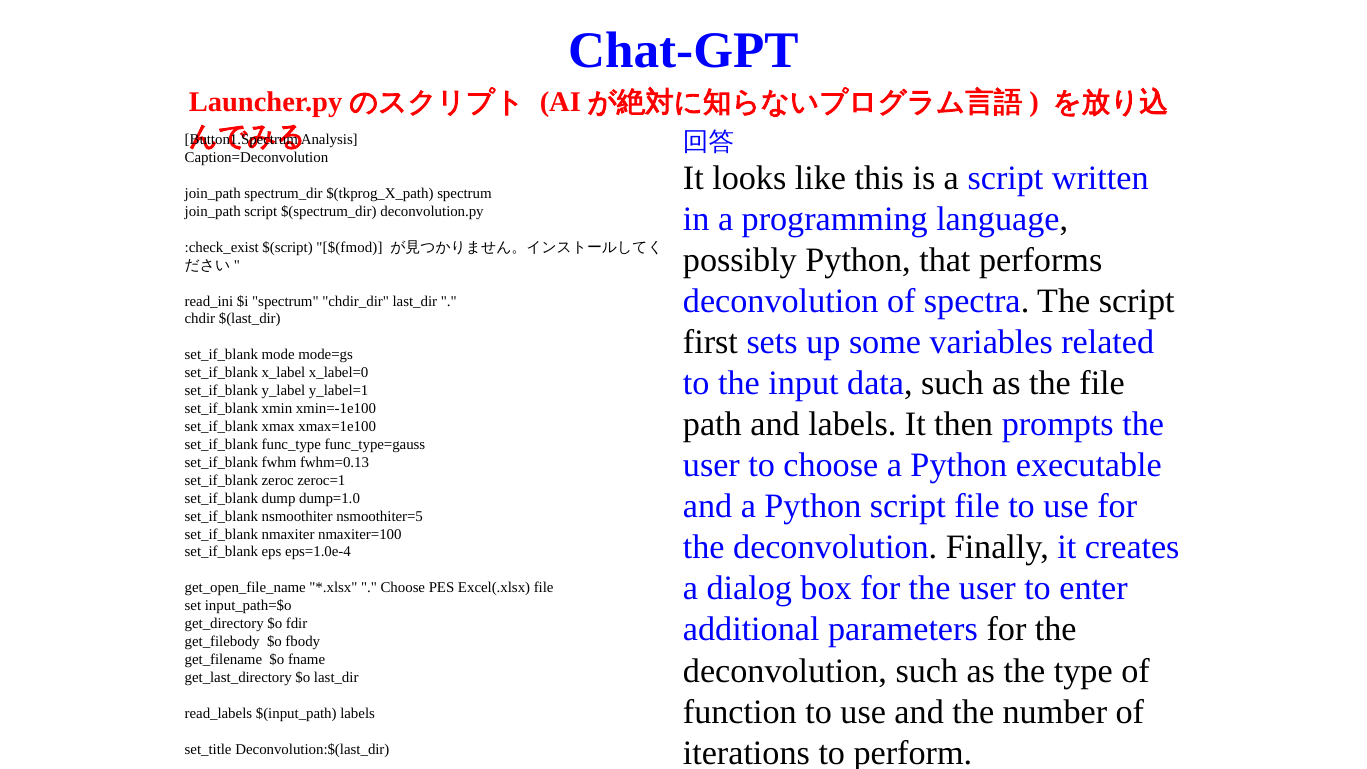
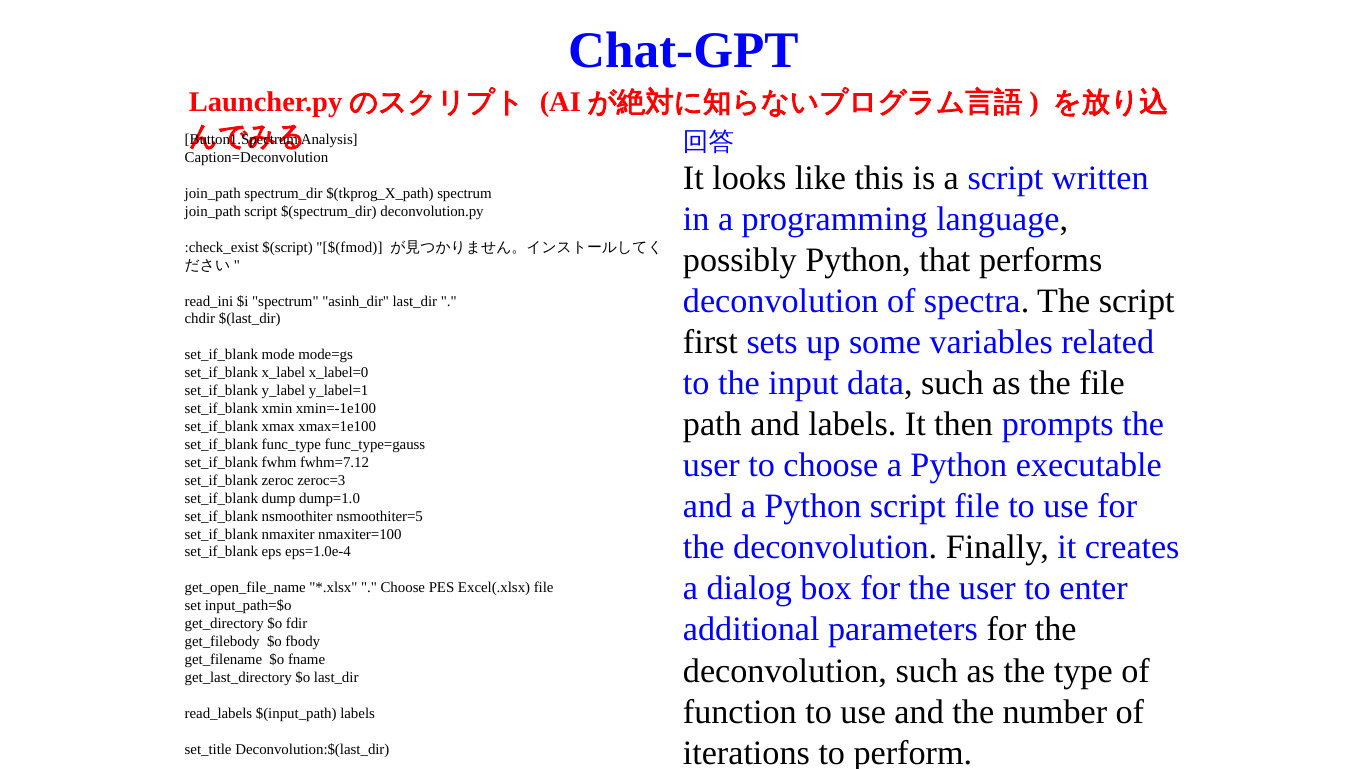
chdir_dir: chdir_dir -> asinh_dir
fwhm=0.13: fwhm=0.13 -> fwhm=7.12
zeroc=1: zeroc=1 -> zeroc=3
